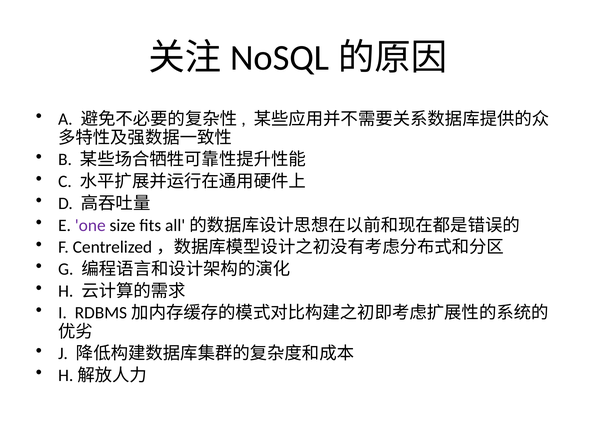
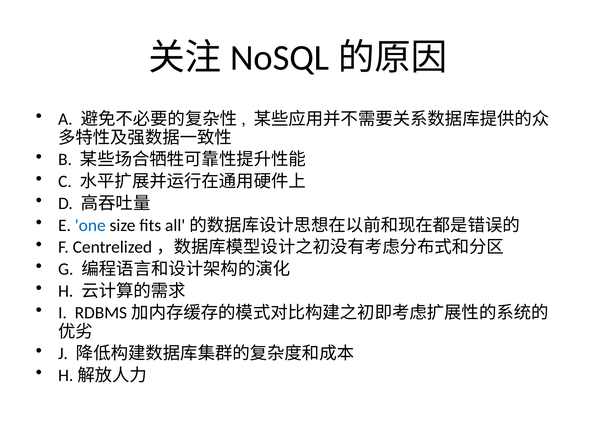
one colour: purple -> blue
